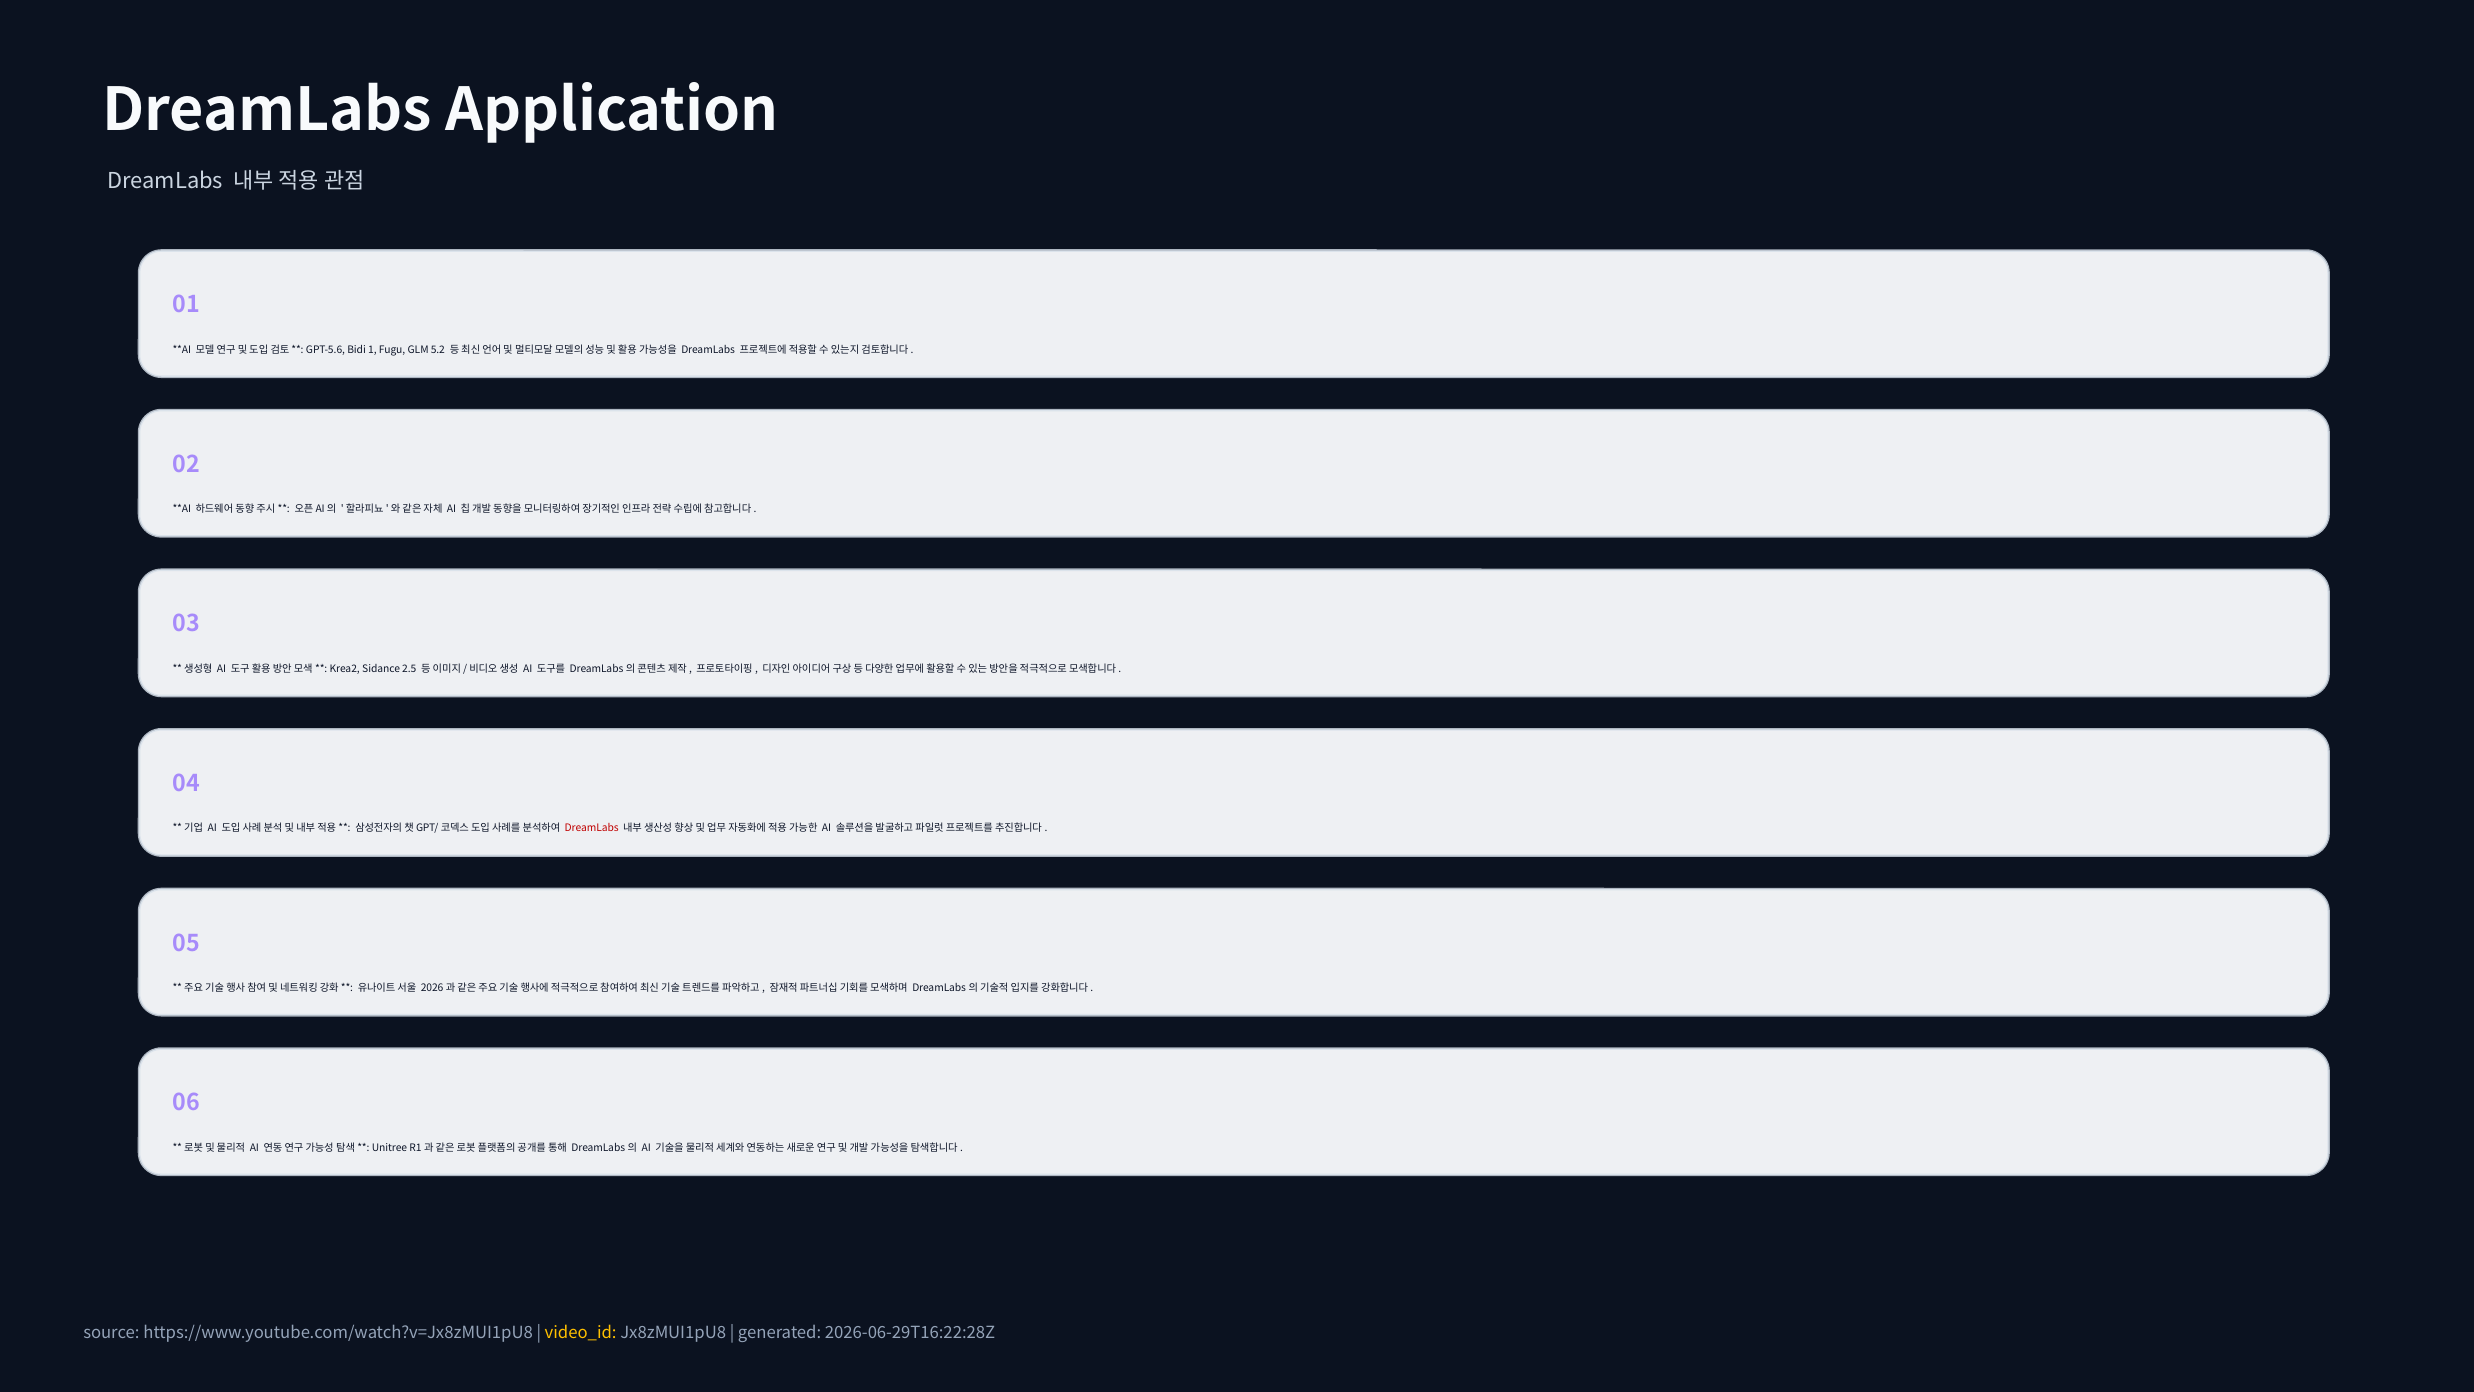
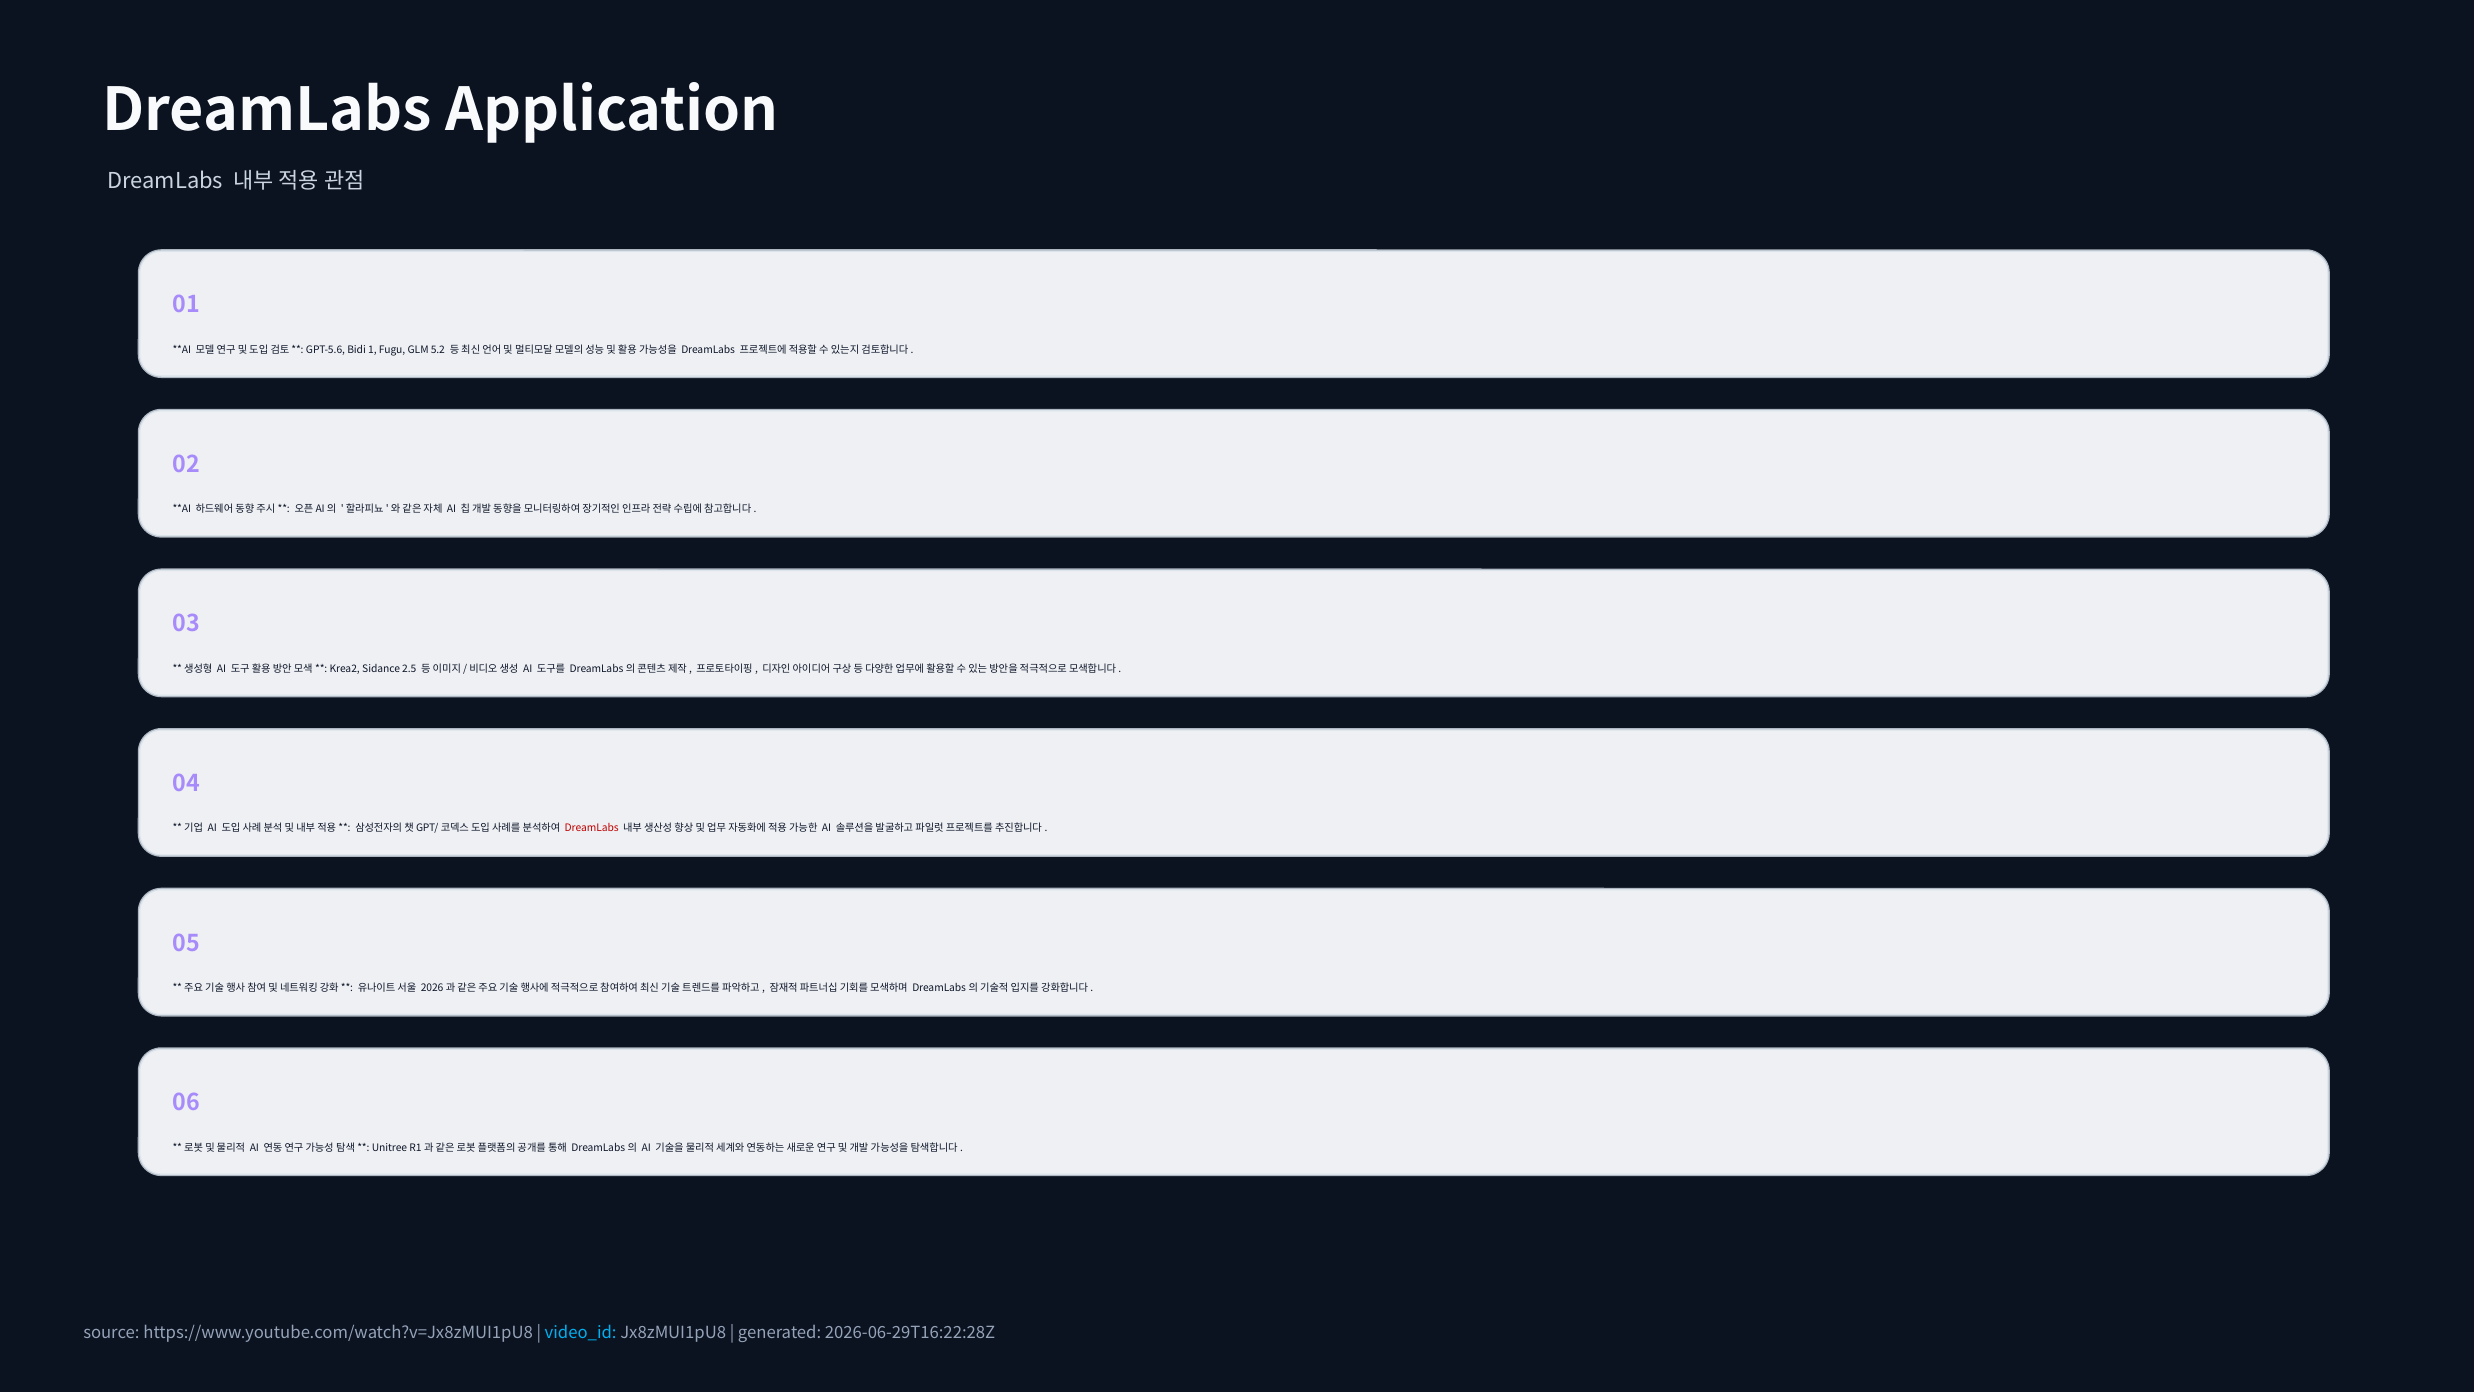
video_id colour: yellow -> light blue
